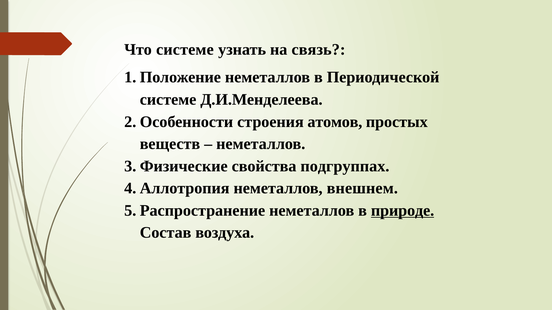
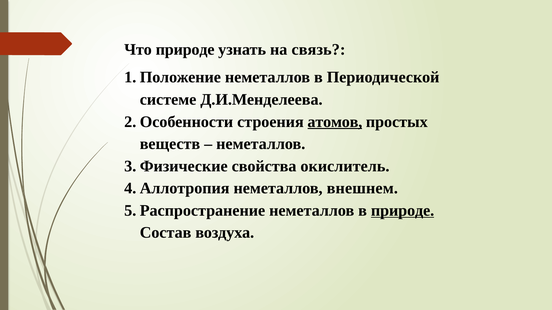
Что системе: системе -> природе
атомов underline: none -> present
подгруппах: подгруппах -> окислитель
